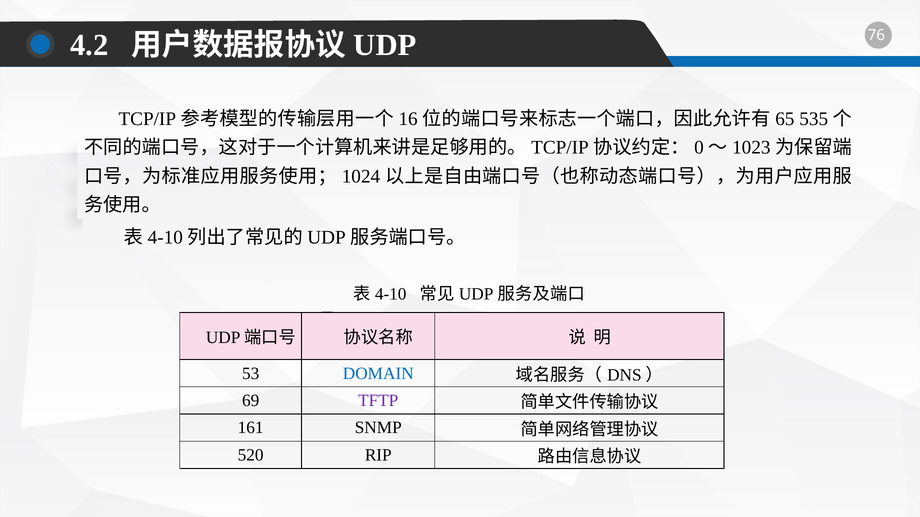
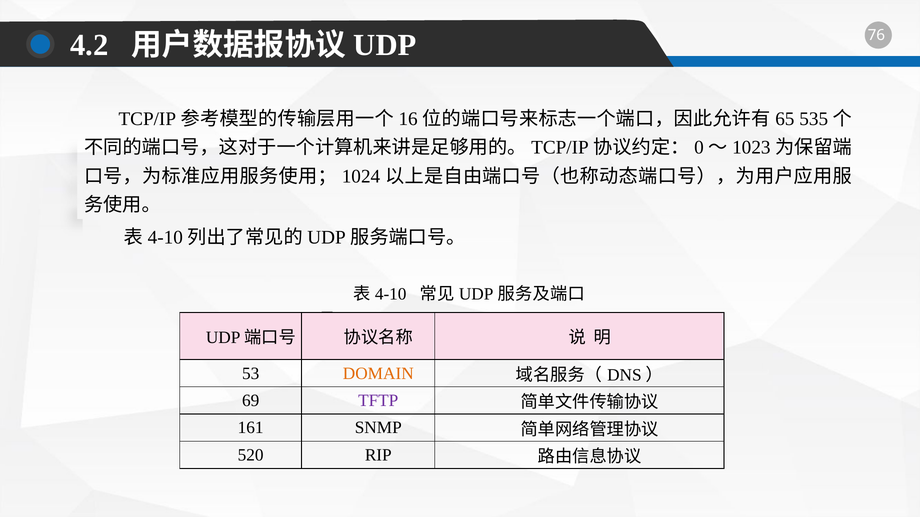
DOMAIN colour: blue -> orange
